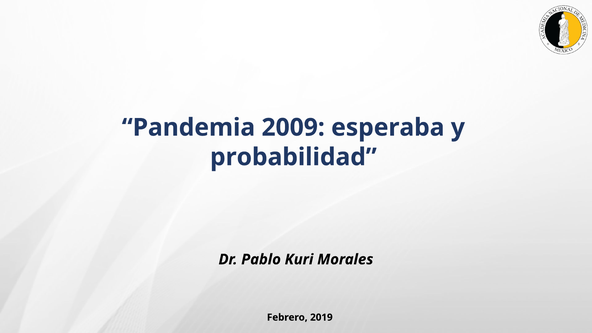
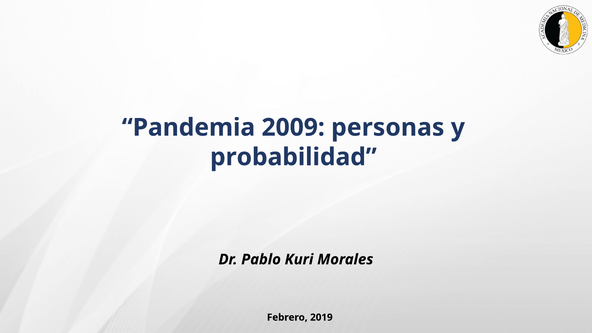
esperaba: esperaba -> personas
